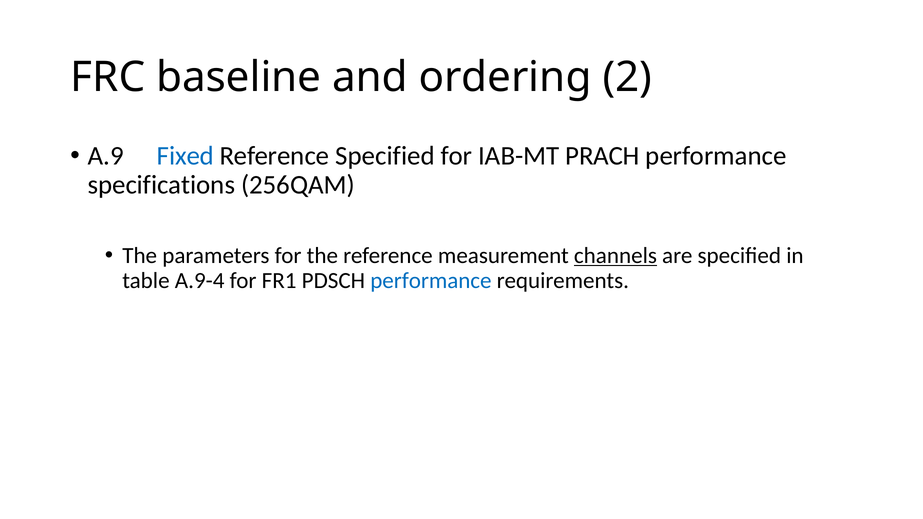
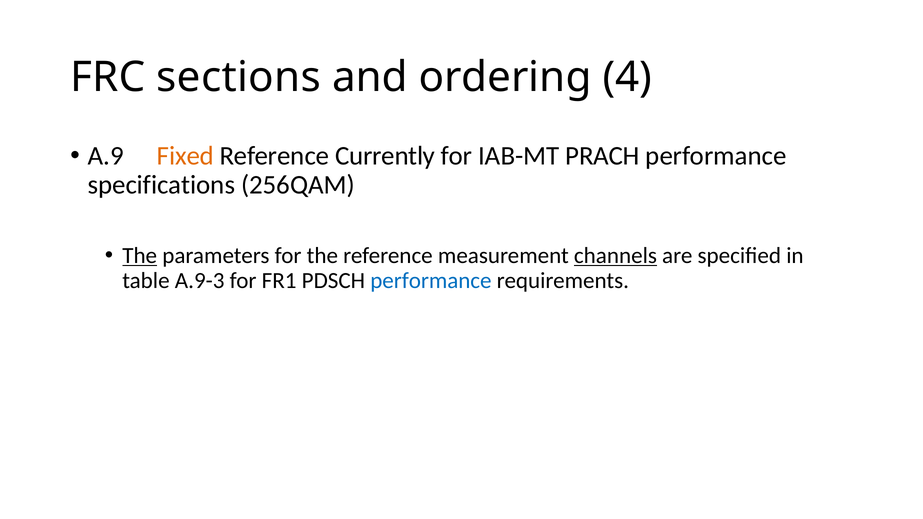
baseline: baseline -> sections
2: 2 -> 4
Fixed colour: blue -> orange
Reference Specified: Specified -> Currently
The at (140, 256) underline: none -> present
A.9-4: A.9-4 -> A.9-3
